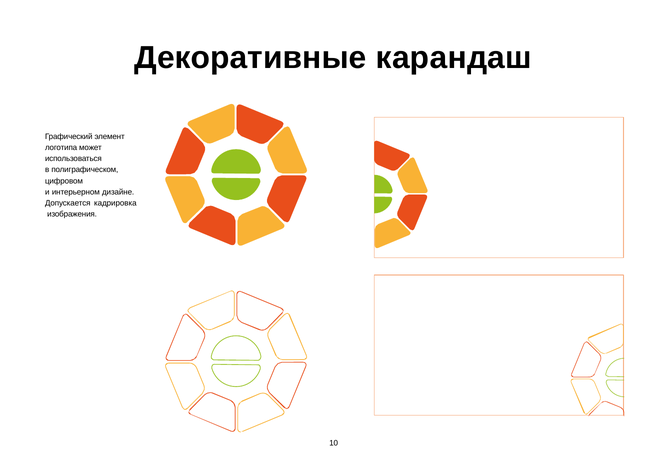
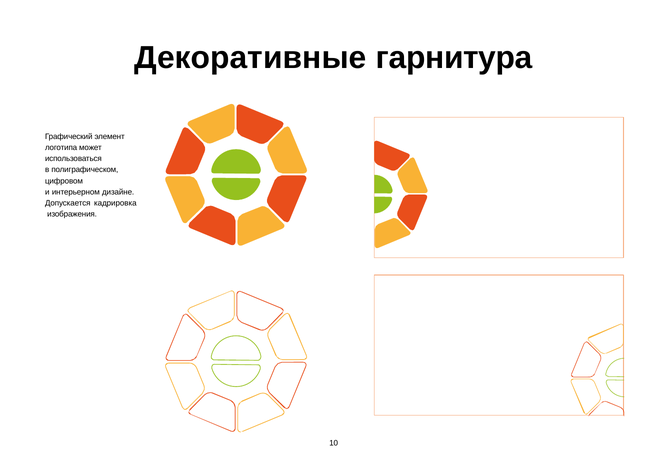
карандаш: карандаш -> гарнитура
